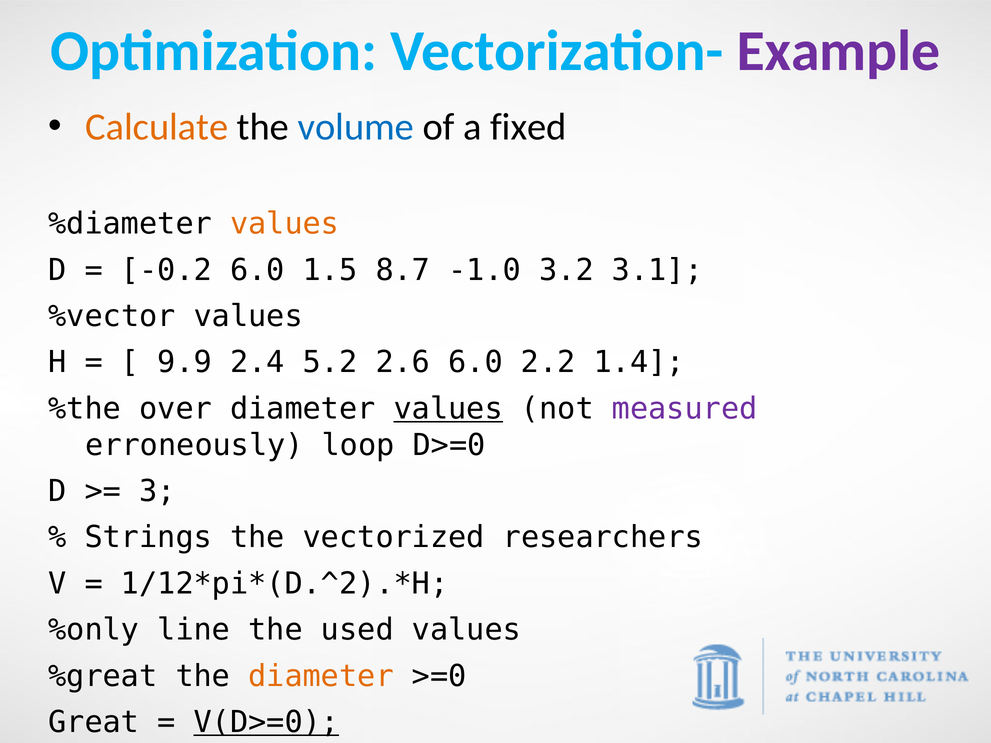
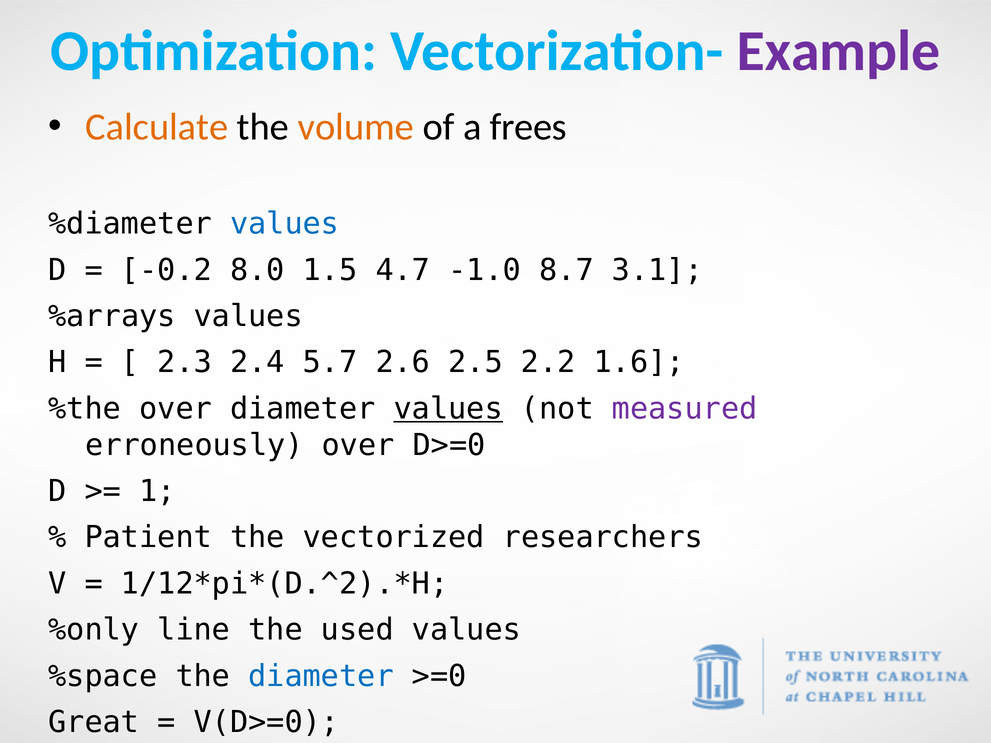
volume colour: blue -> orange
fixed: fixed -> frees
values at (285, 224) colour: orange -> blue
-0.2 6.0: 6.0 -> 8.0
8.7: 8.7 -> 4.7
3.2: 3.2 -> 8.7
%vector: %vector -> %arrays
9.9: 9.9 -> 2.3
5.2: 5.2 -> 5.7
2.6 6.0: 6.0 -> 2.5
1.4: 1.4 -> 1.6
erroneously loop: loop -> over
3: 3 -> 1
Strings: Strings -> Patient
%great: %great -> %space
diameter at (321, 676) colour: orange -> blue
V(D>=0 underline: present -> none
